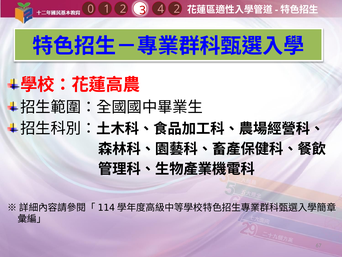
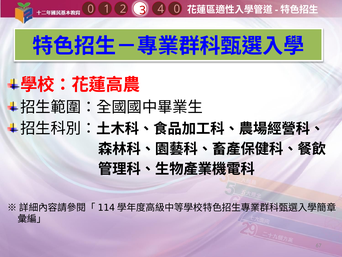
4 2: 2 -> 0
